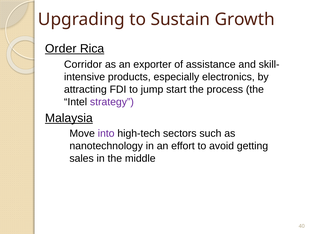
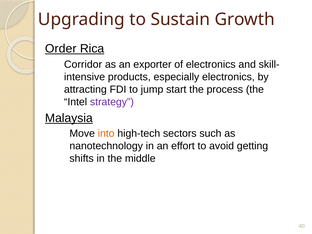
of assistance: assistance -> electronics
into colour: purple -> orange
sales: sales -> shifts
